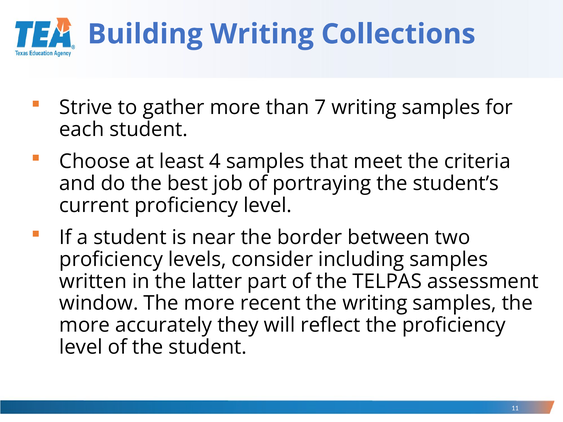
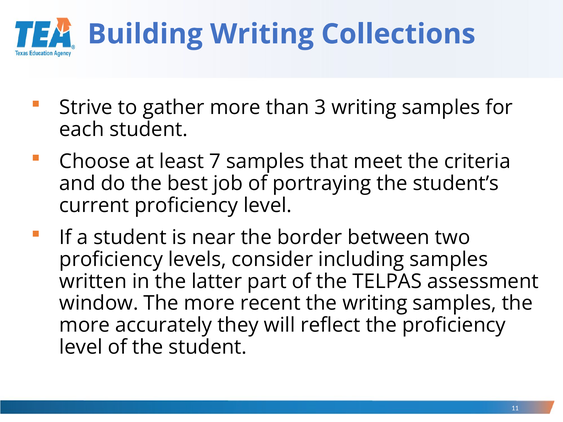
7: 7 -> 3
4: 4 -> 7
